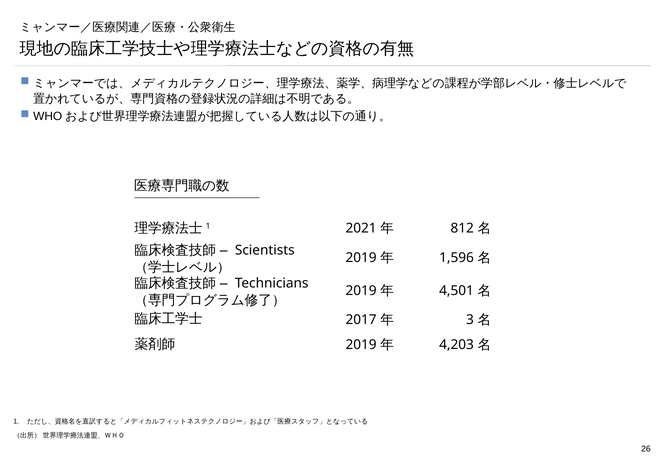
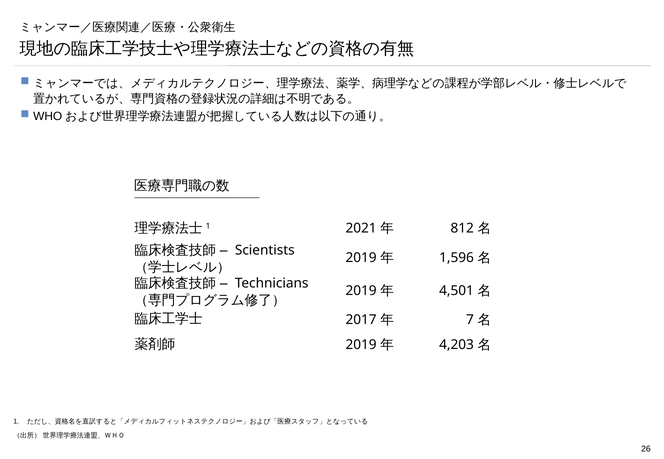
3: 3 -> 7
